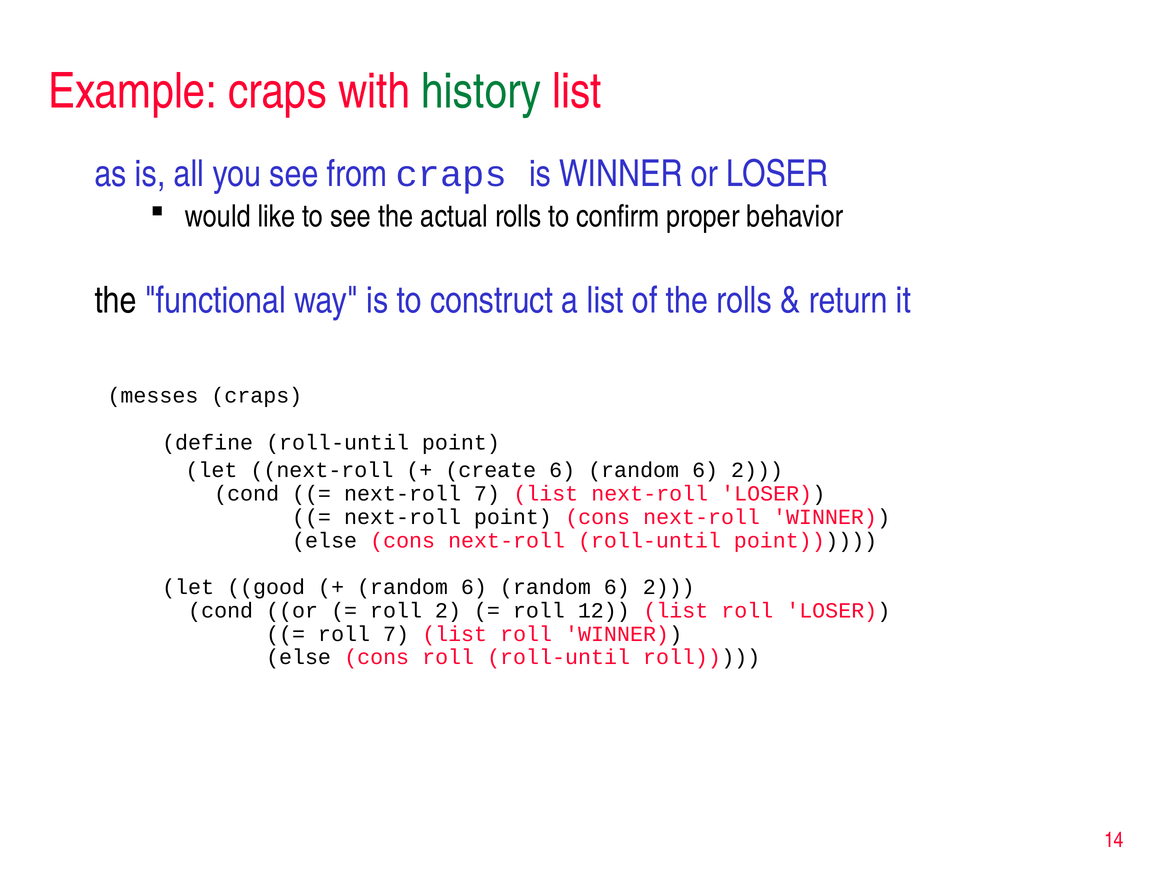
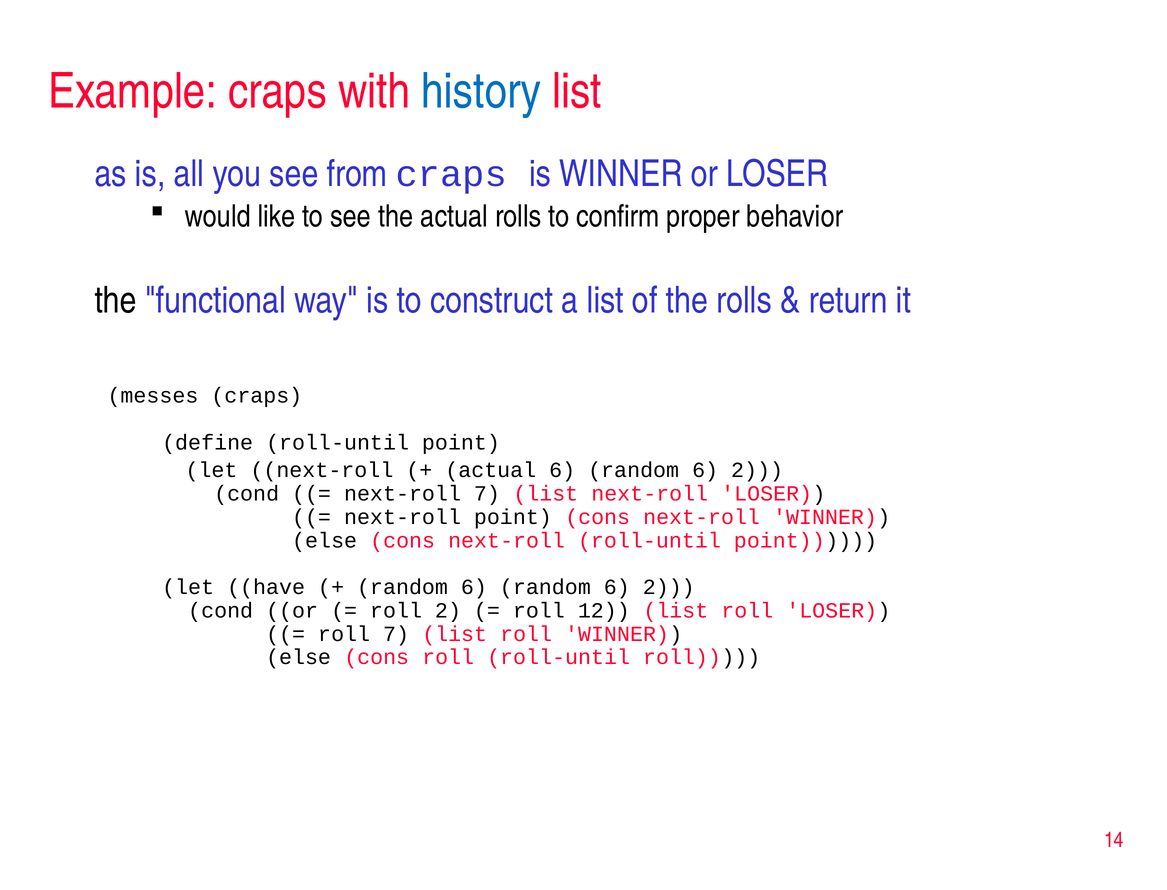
history colour: green -> blue
create at (491, 470): create -> actual
good: good -> have
